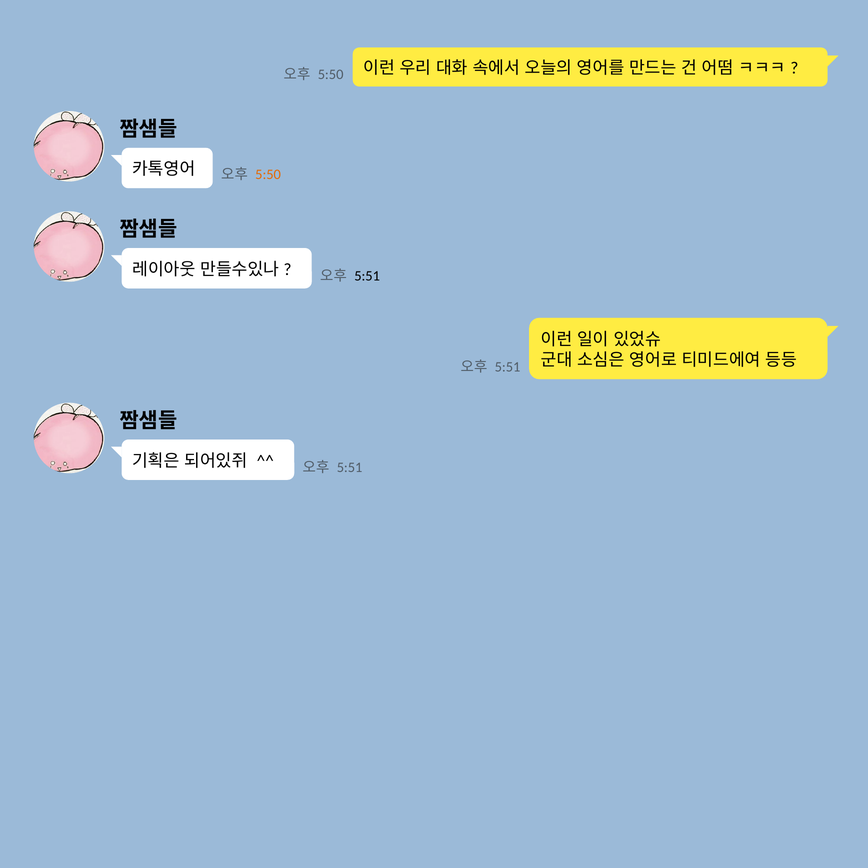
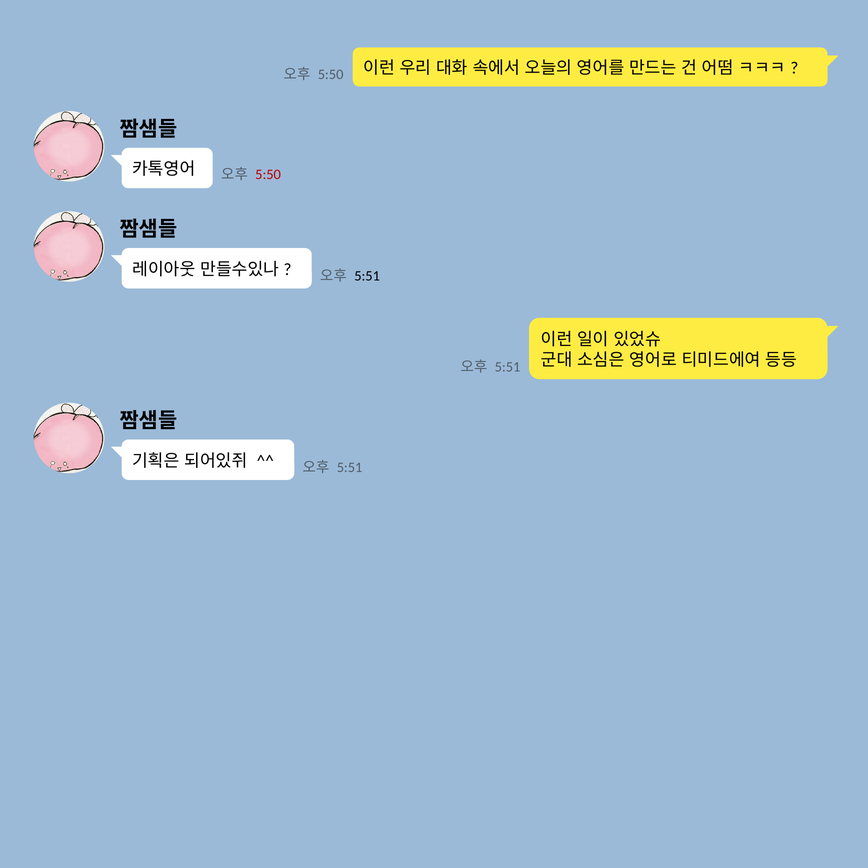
5:50 at (268, 175) colour: orange -> red
